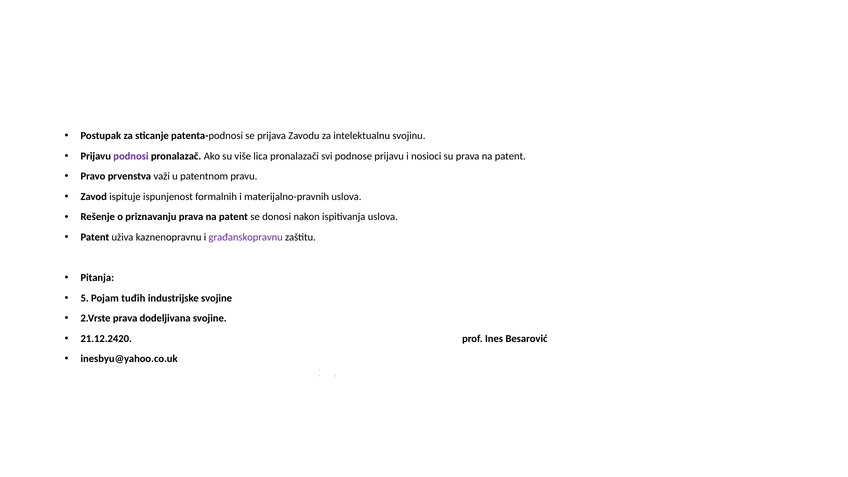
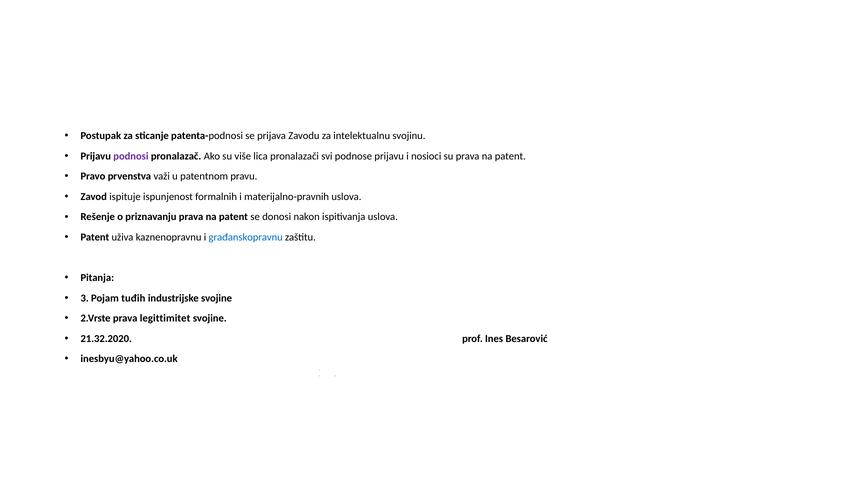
građanskopravnu colour: purple -> blue
5: 5 -> 3
dodeljivana: dodeljivana -> legittimitet
21.12.2420: 21.12.2420 -> 21.32.2020
